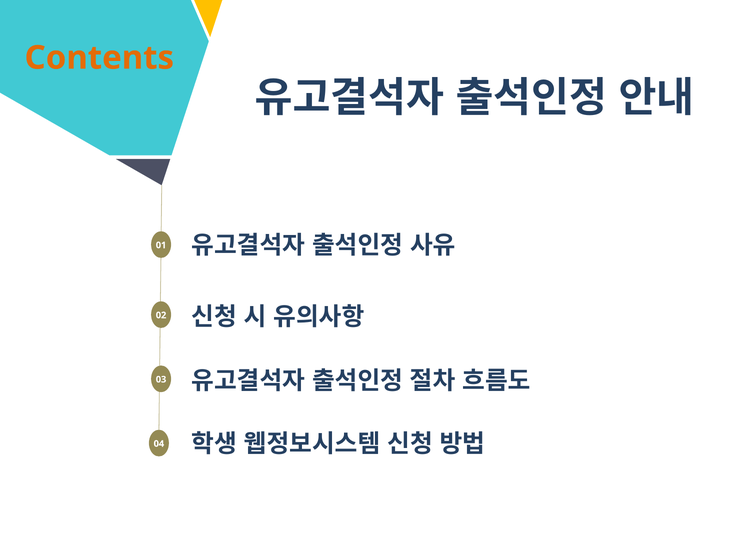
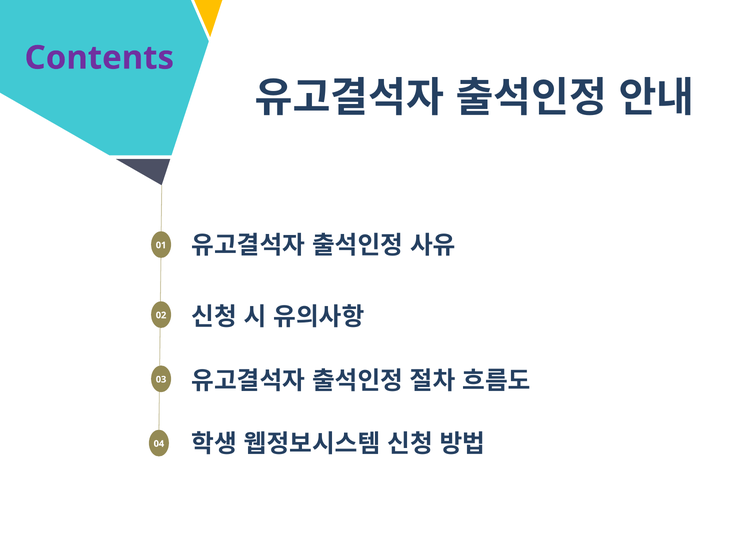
Contents colour: orange -> purple
